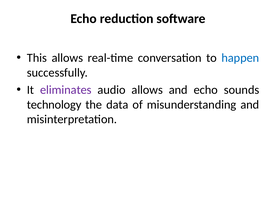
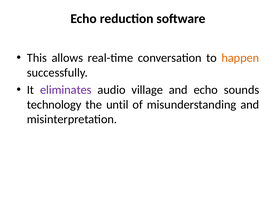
happen colour: blue -> orange
audio allows: allows -> village
data: data -> until
